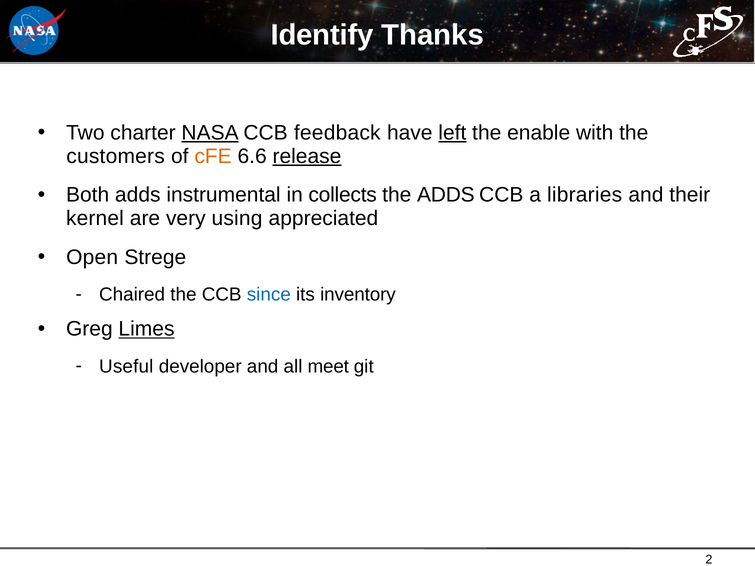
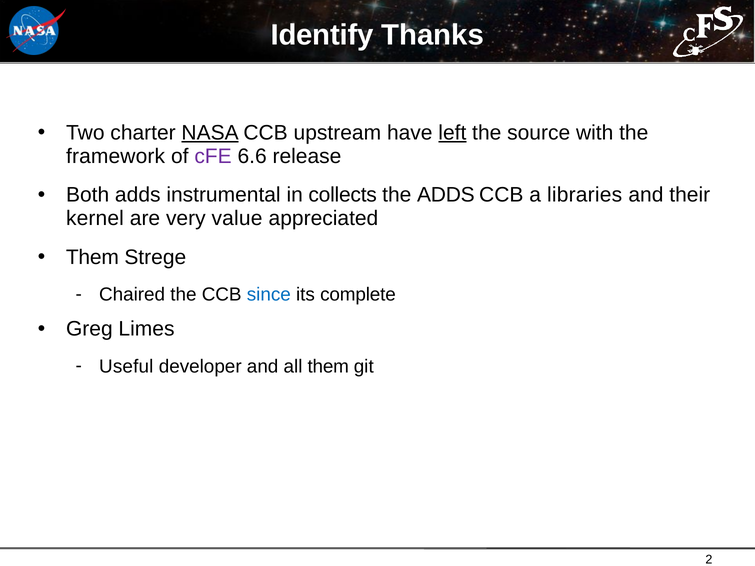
feedback: feedback -> upstream
enable: enable -> source
customers: customers -> framework
cFE colour: orange -> purple
release underline: present -> none
using: using -> value
Open at (92, 257): Open -> Them
inventory: inventory -> complete
Limes underline: present -> none
all meet: meet -> them
